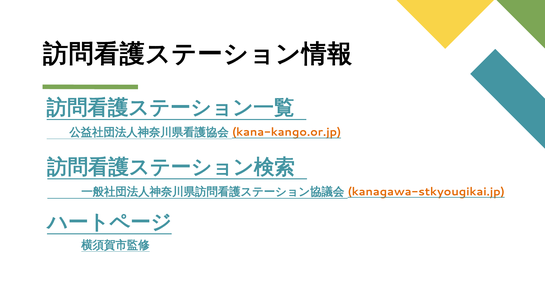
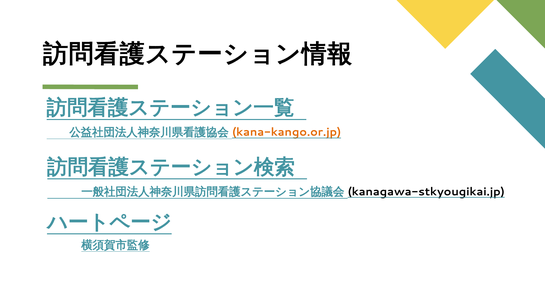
kanagawa-stkyougikai.jp colour: orange -> black
